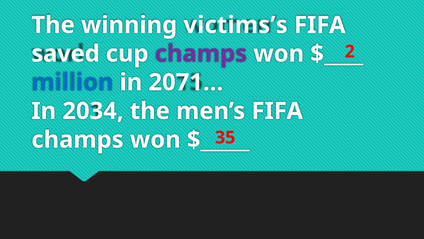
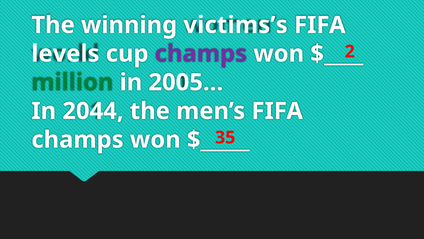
saved: saved -> levels
million colour: blue -> green
2071…: 2071… -> 2005…
2034: 2034 -> 2044
